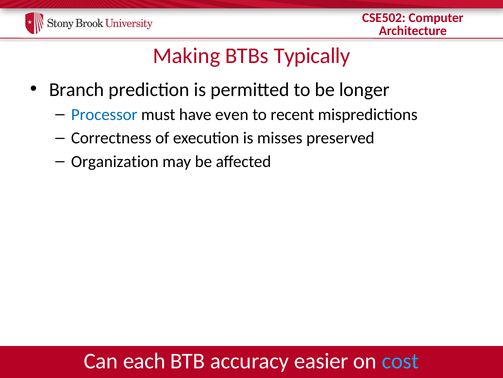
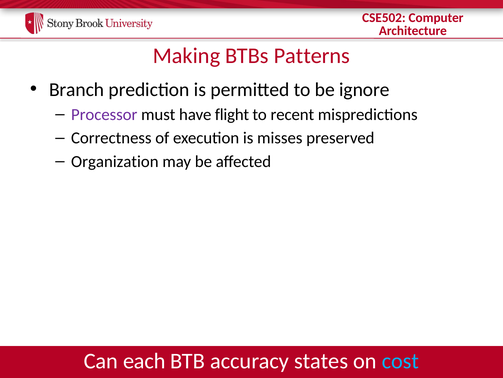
Typically: Typically -> Patterns
longer: longer -> ignore
Processor colour: blue -> purple
even: even -> flight
easier: easier -> states
